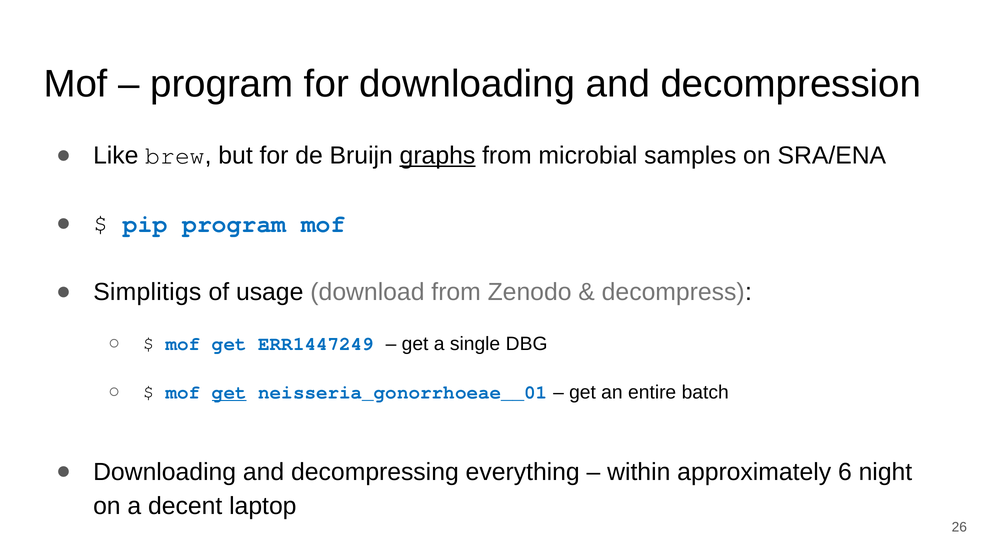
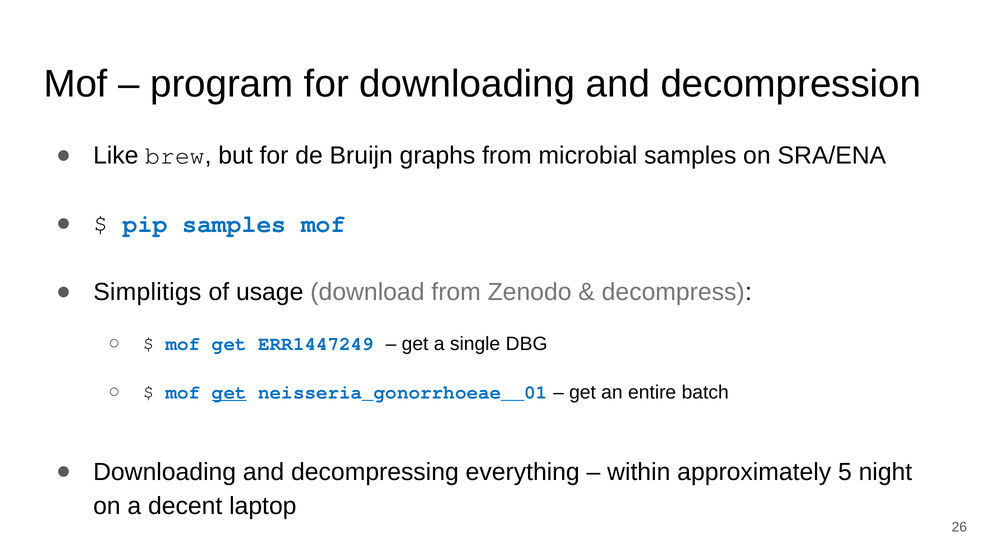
graphs underline: present -> none
pip program: program -> samples
6: 6 -> 5
